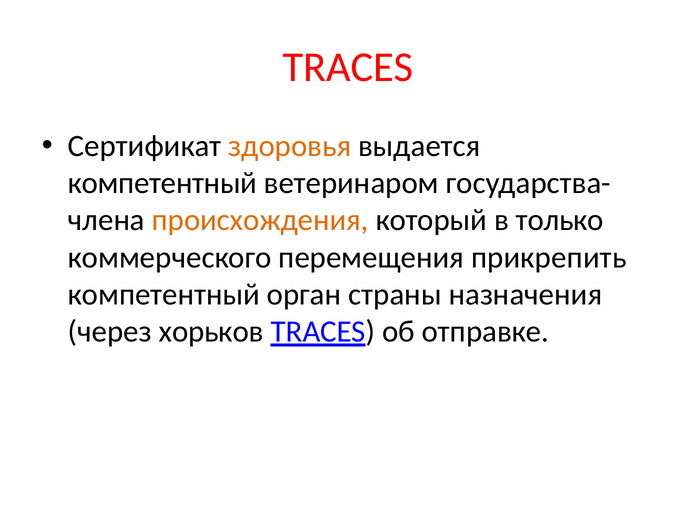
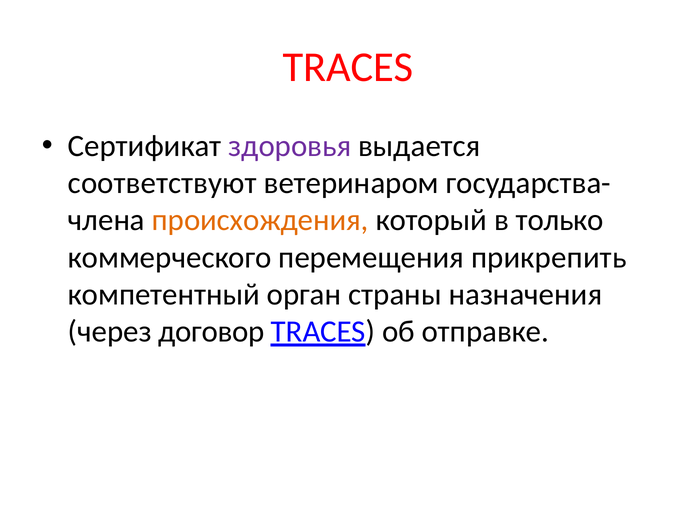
здоровья colour: orange -> purple
компетентный at (162, 183): компетентный -> соответствуют
хорьков: хорьков -> договор
